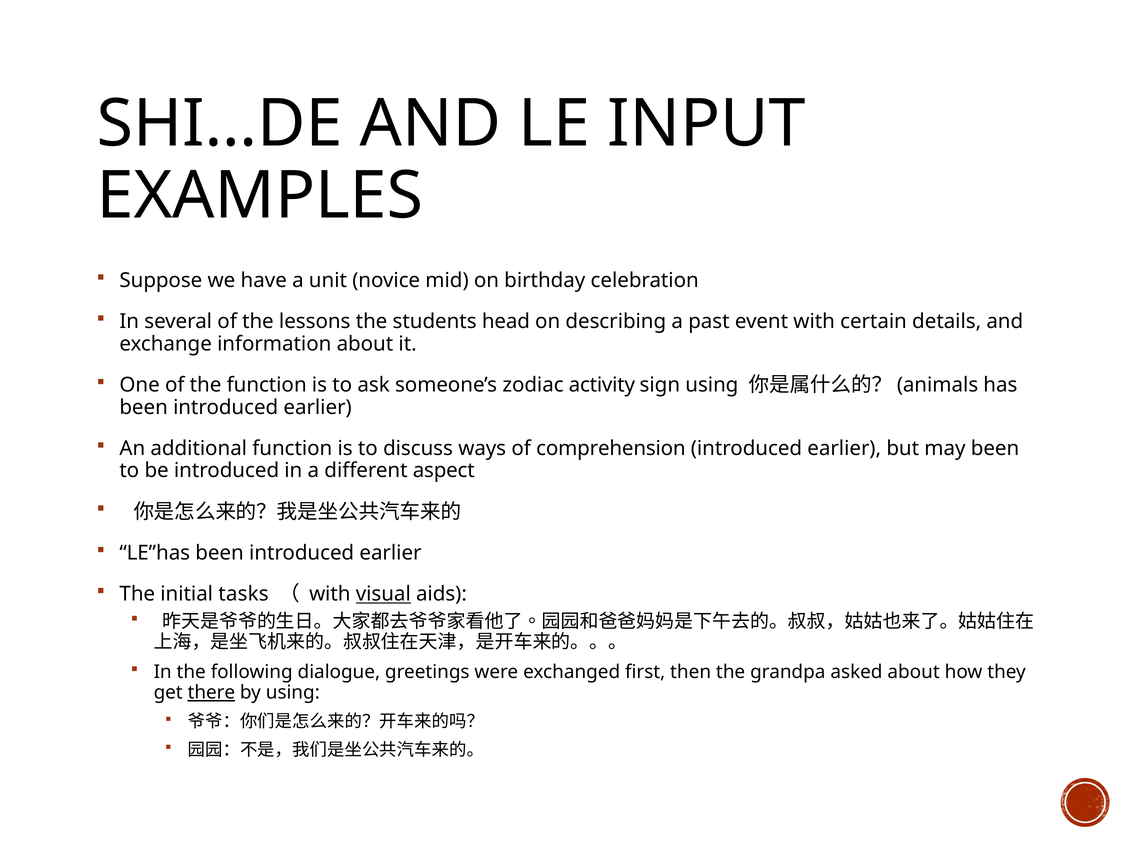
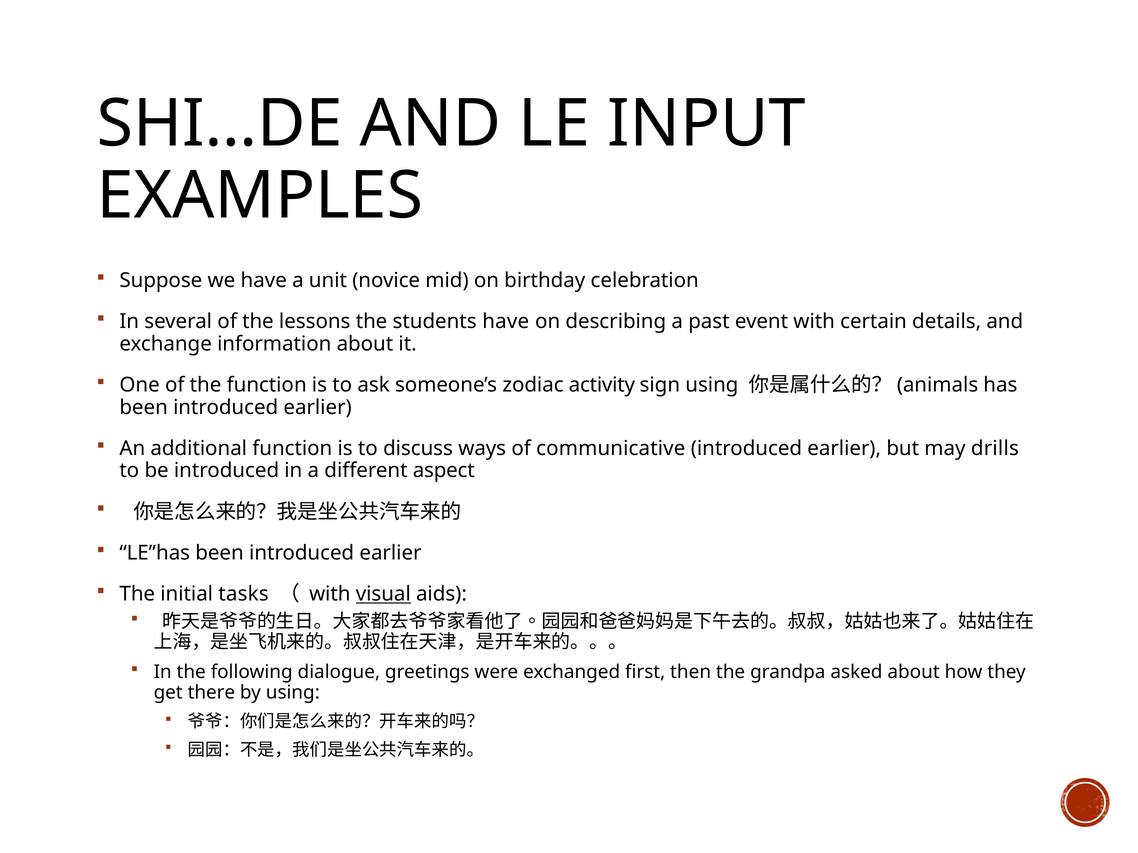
students head: head -> have
comprehension: comprehension -> communicative
may been: been -> drills
there underline: present -> none
